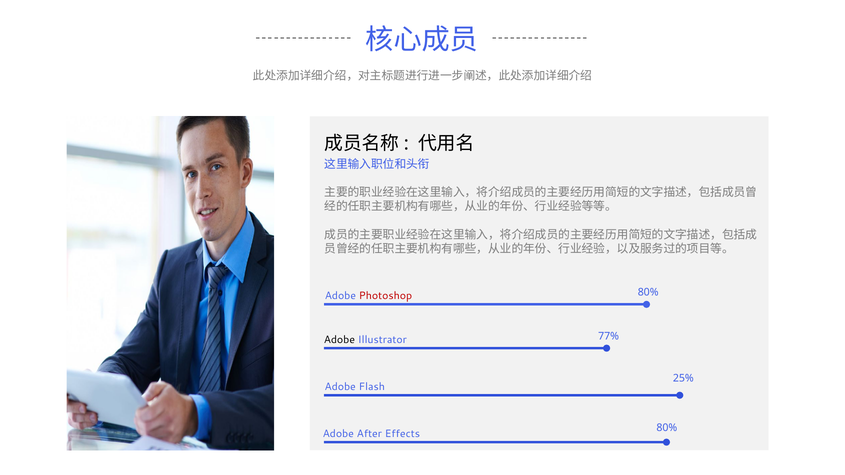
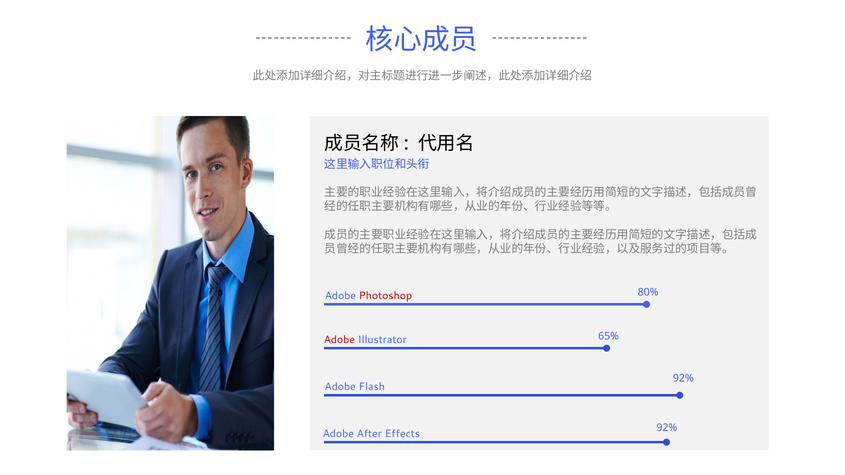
Adobe at (339, 340) colour: black -> red
77%: 77% -> 65%
25% at (683, 378): 25% -> 92%
Effects 80%: 80% -> 92%
